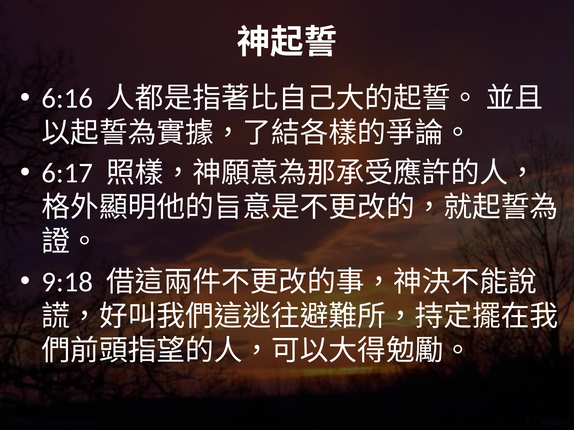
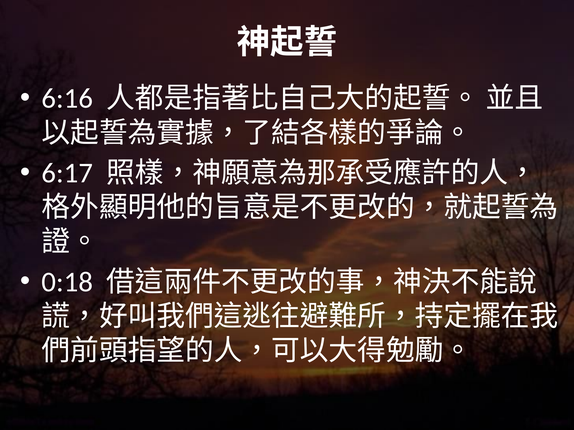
9:18: 9:18 -> 0:18
